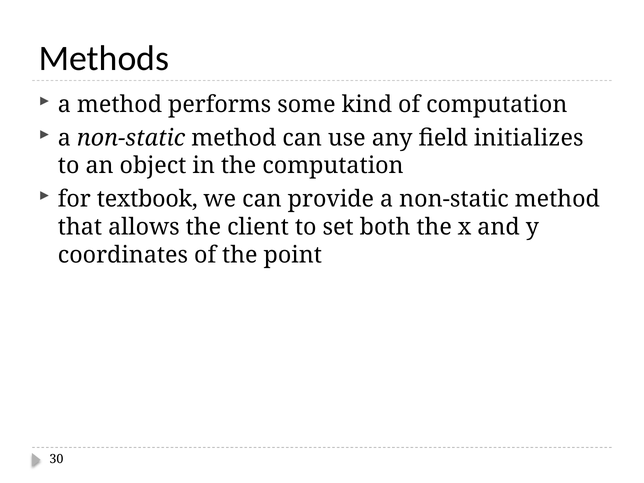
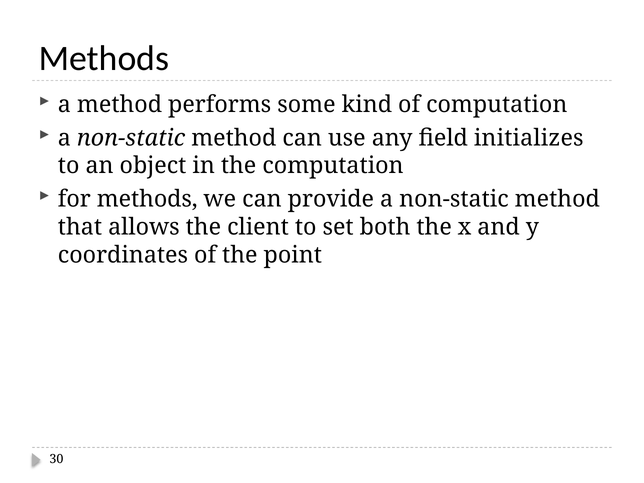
for textbook: textbook -> methods
